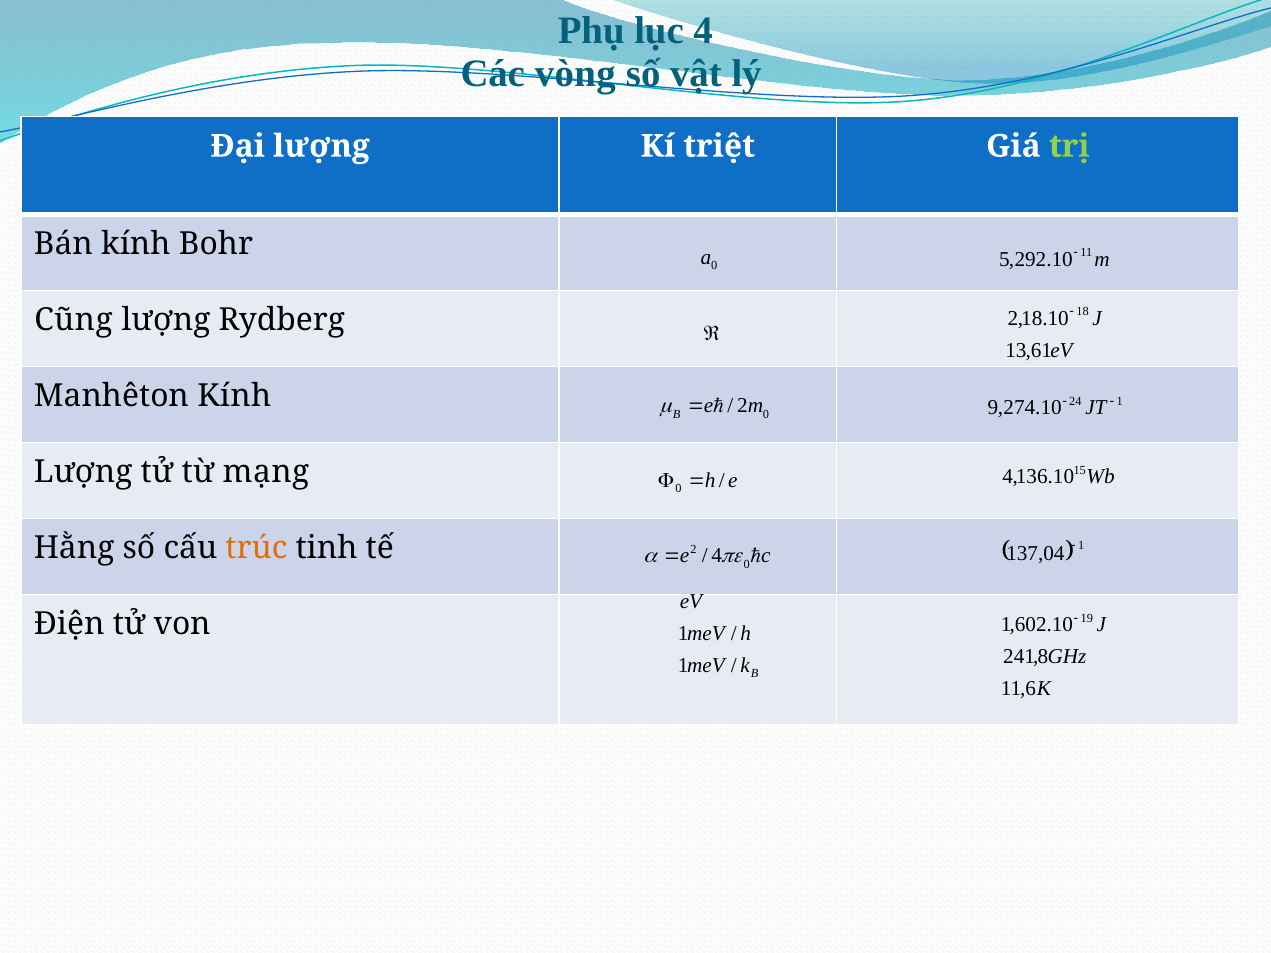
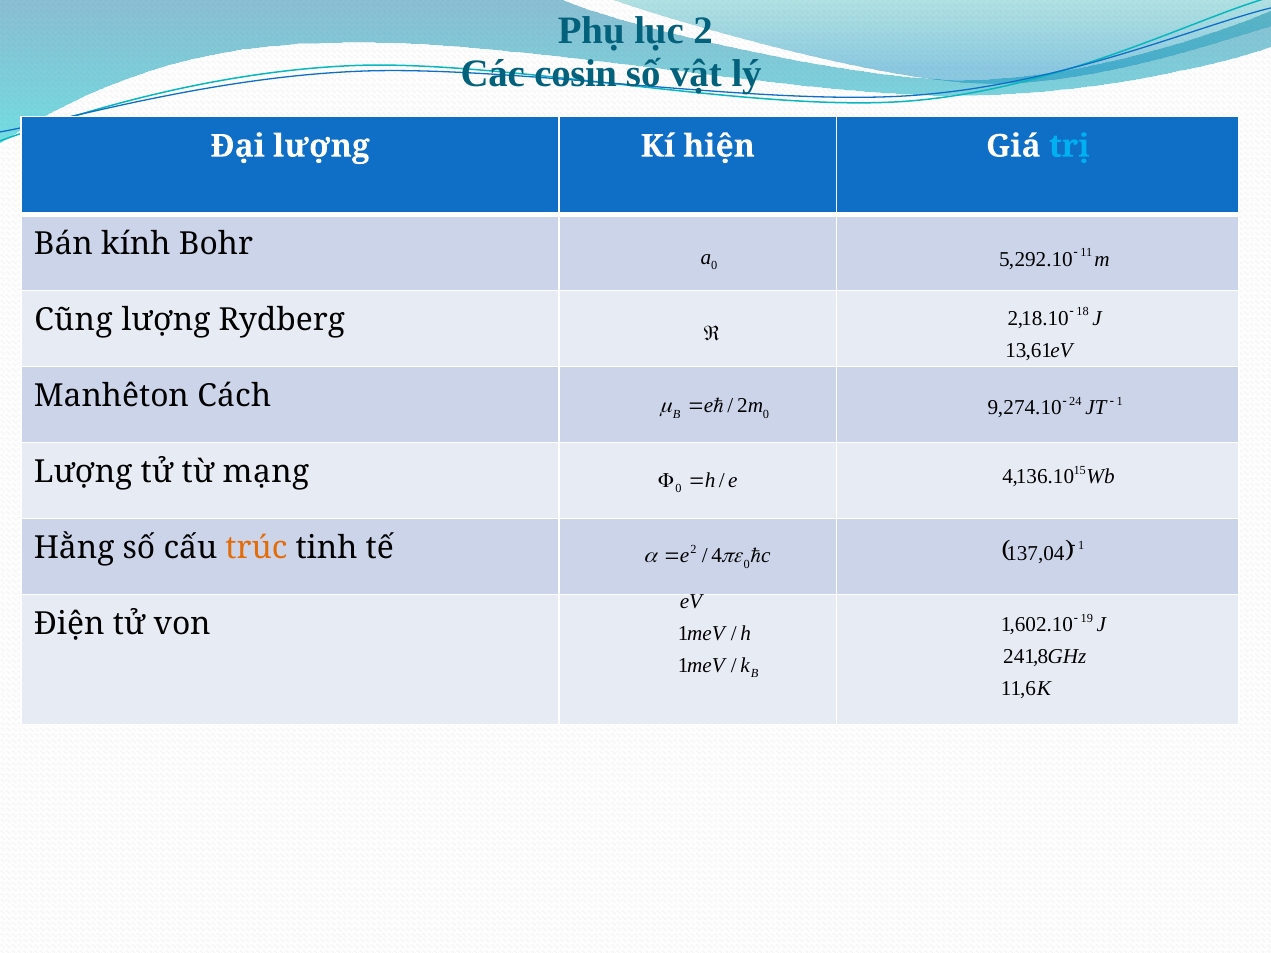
lục 4: 4 -> 2
vòng: vòng -> cosin
triệt: triệt -> hiện
trị colour: light green -> light blue
Manhêton Kính: Kính -> Cách
